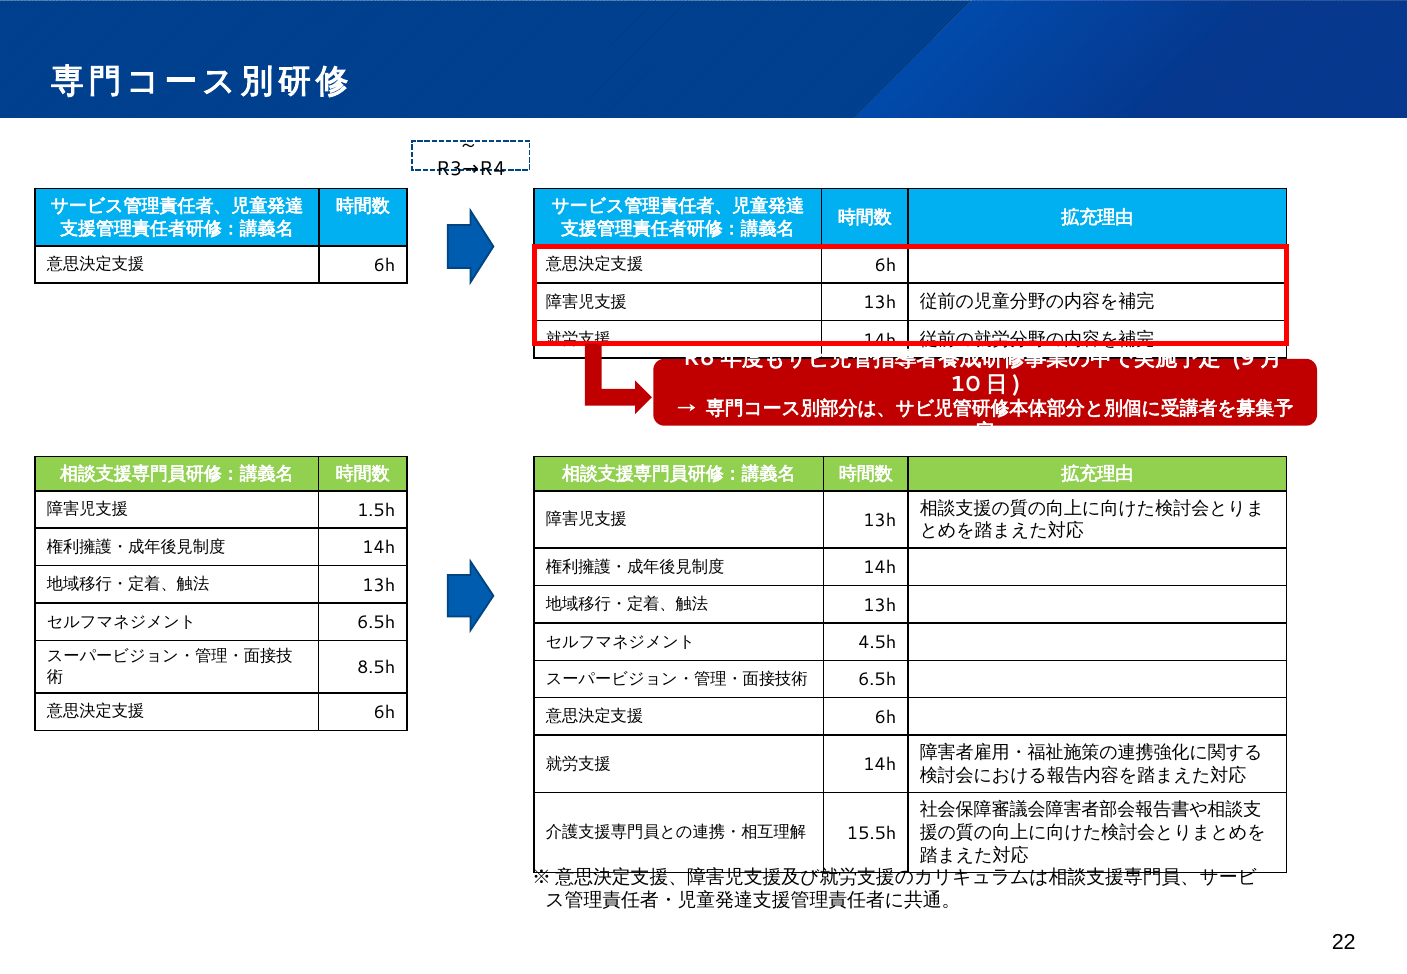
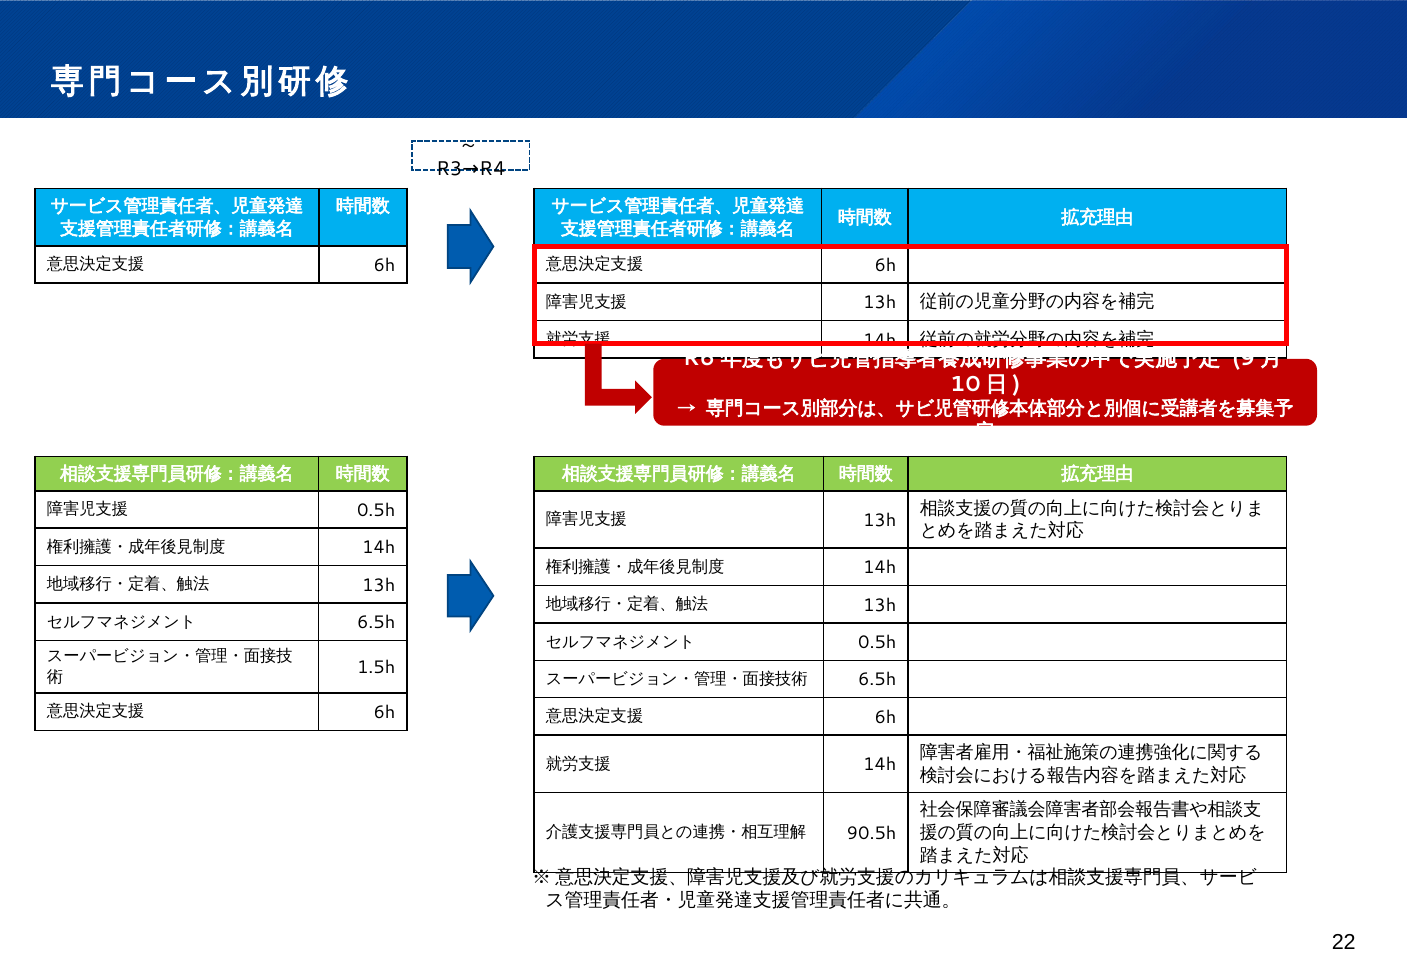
1.5h at (376, 511): 1.5h -> 0.5h
4.5h at (877, 643): 4.5h -> 0.5h
8.5h: 8.5h -> 1.5h
15.5h: 15.5h -> 90.5h
